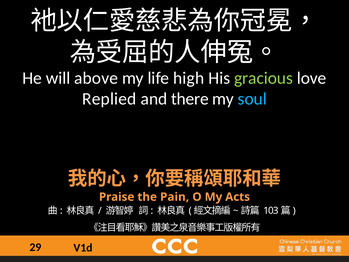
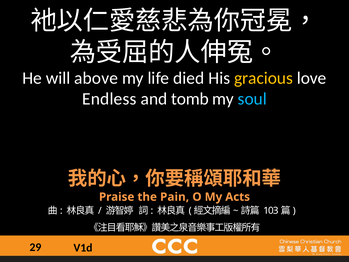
high: high -> died
gracious colour: light green -> yellow
Replied: Replied -> Endless
there: there -> tomb
